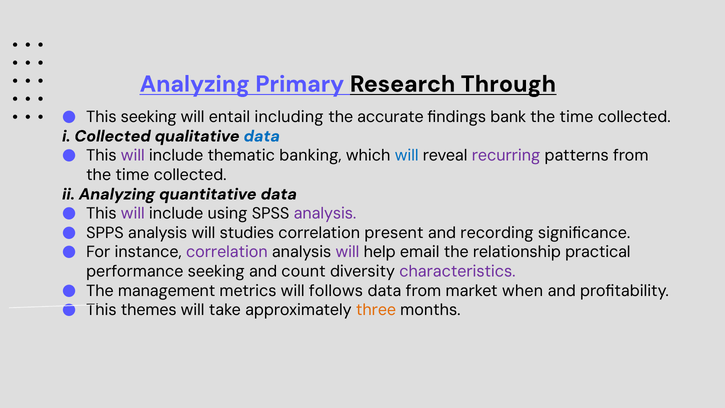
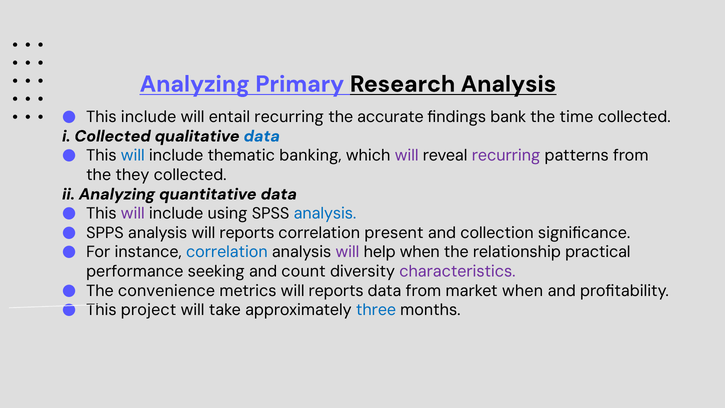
Research Through: Through -> Analysis
This seeking: seeking -> include
entail including: including -> recurring
will at (133, 155) colour: purple -> blue
will at (407, 155) colour: blue -> purple
time at (132, 175): time -> they
analysis at (325, 213) colour: purple -> blue
analysis will studies: studies -> reports
recording: recording -> collection
correlation at (227, 252) colour: purple -> blue
help email: email -> when
management: management -> convenience
metrics will follows: follows -> reports
themes: themes -> project
three colour: orange -> blue
